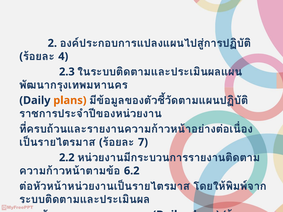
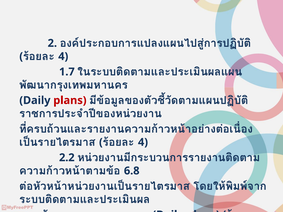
2.3: 2.3 -> 1.7
plans at (70, 100) colour: orange -> red
7 at (143, 142): 7 -> 4
6.2: 6.2 -> 6.8
